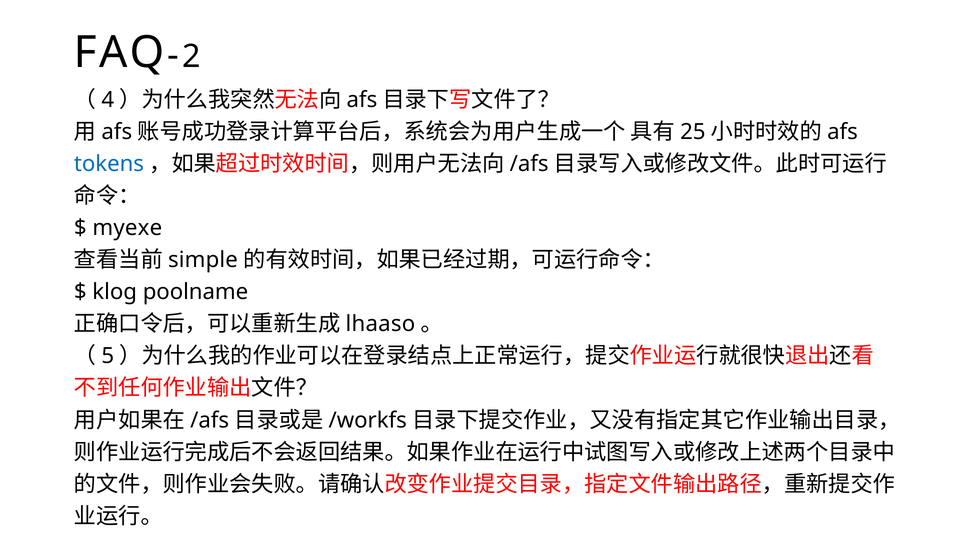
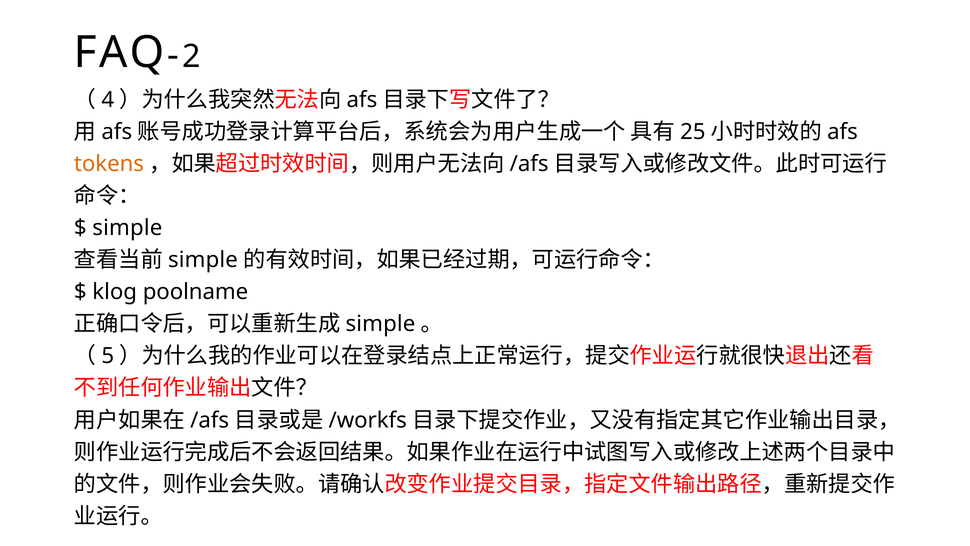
tokens colour: blue -> orange
myexe at (127, 228): myexe -> simple
lhaaso at (380, 324): lhaaso -> simple
